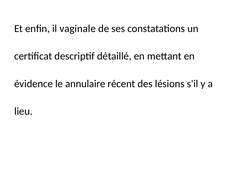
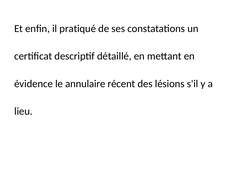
vaginale: vaginale -> pratiqué
